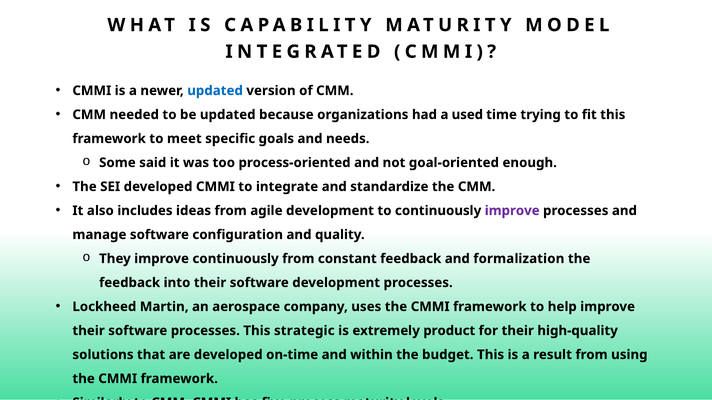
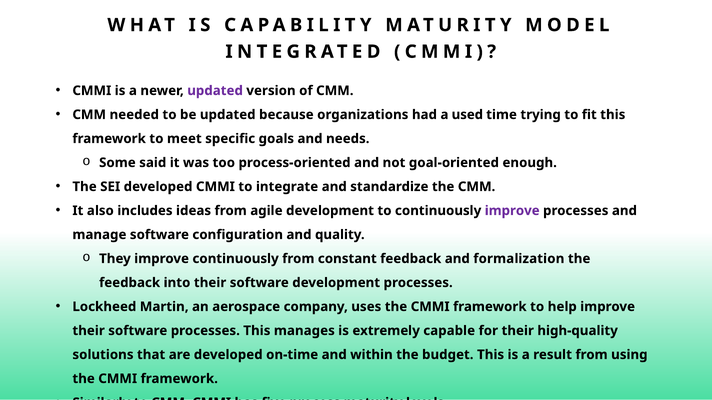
updated at (215, 91) colour: blue -> purple
strategic: strategic -> manages
product: product -> capable
